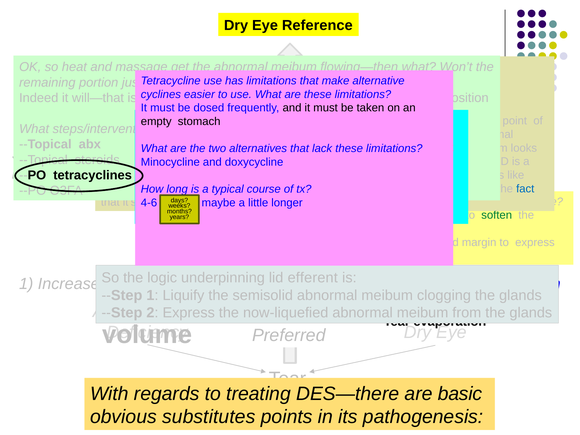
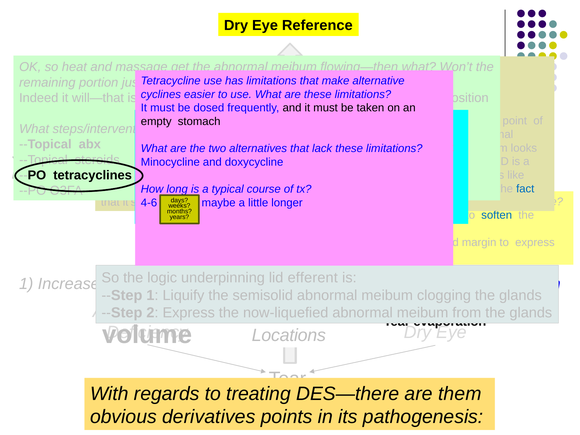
soften colour: green -> blue
Preferred: Preferred -> Locations
are basic: basic -> them
substitutes: substitutes -> derivatives
